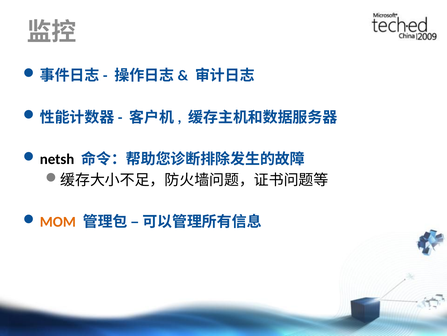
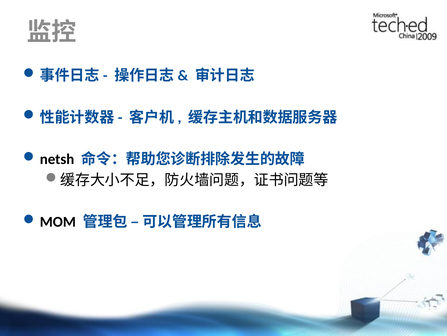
MOM colour: orange -> black
